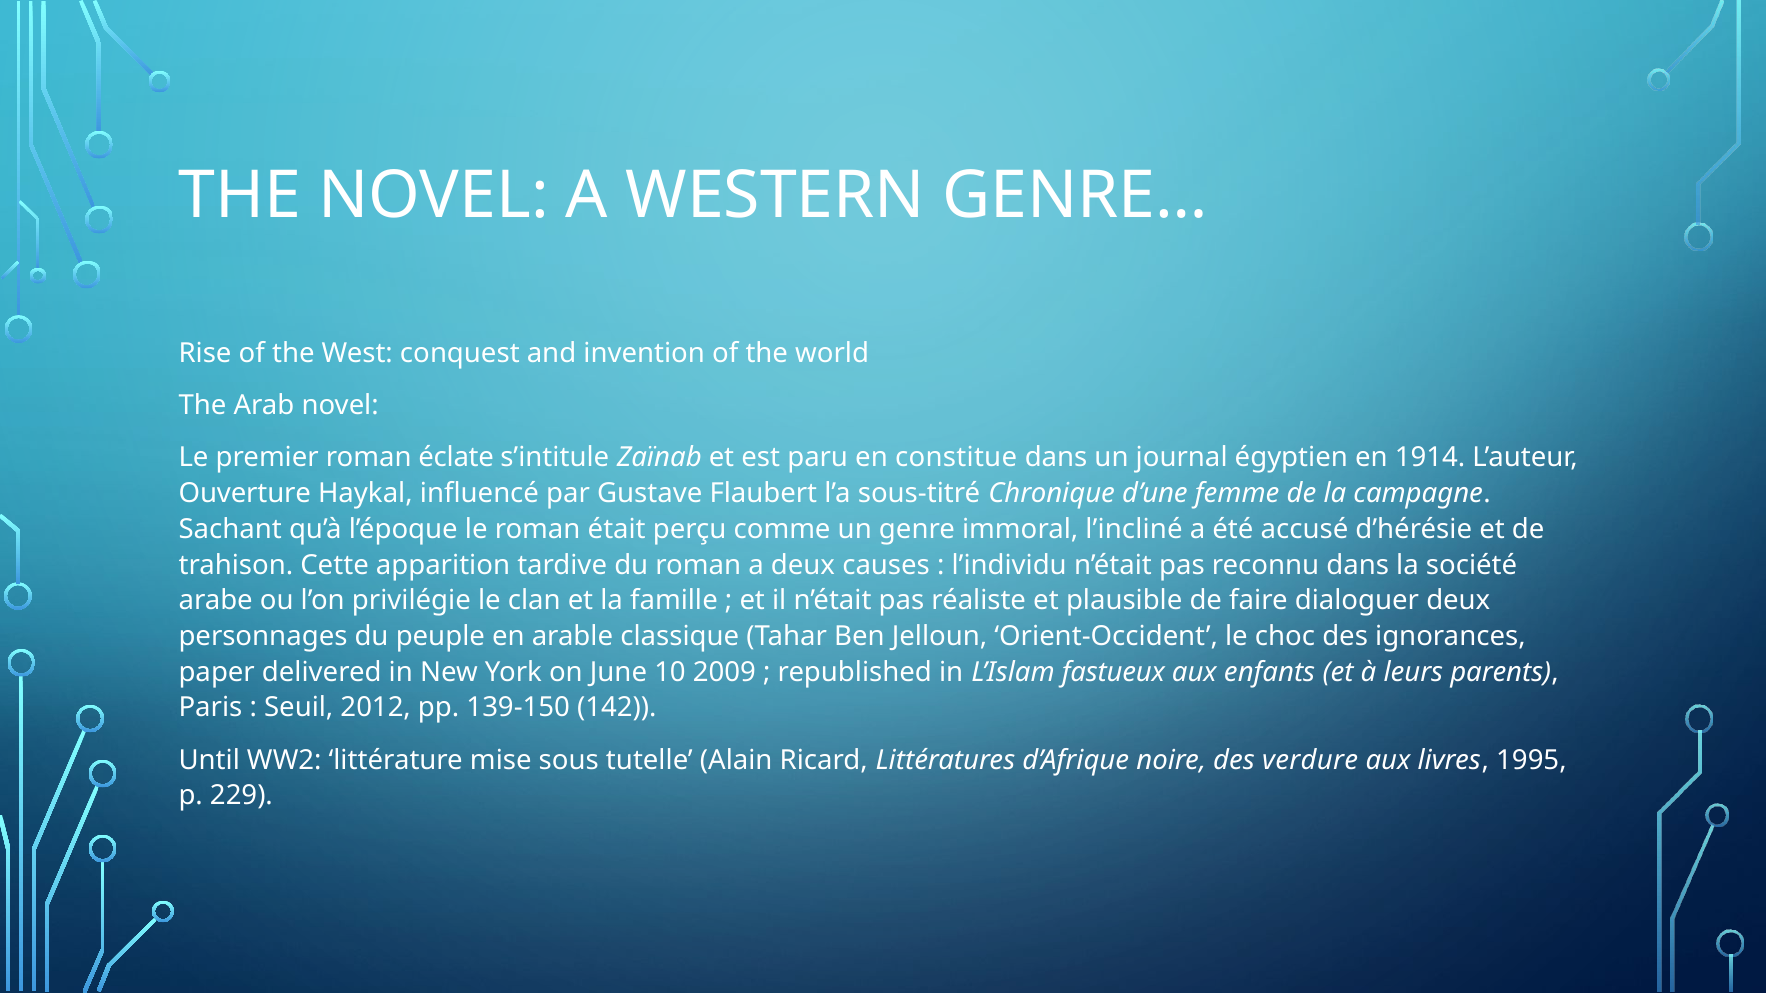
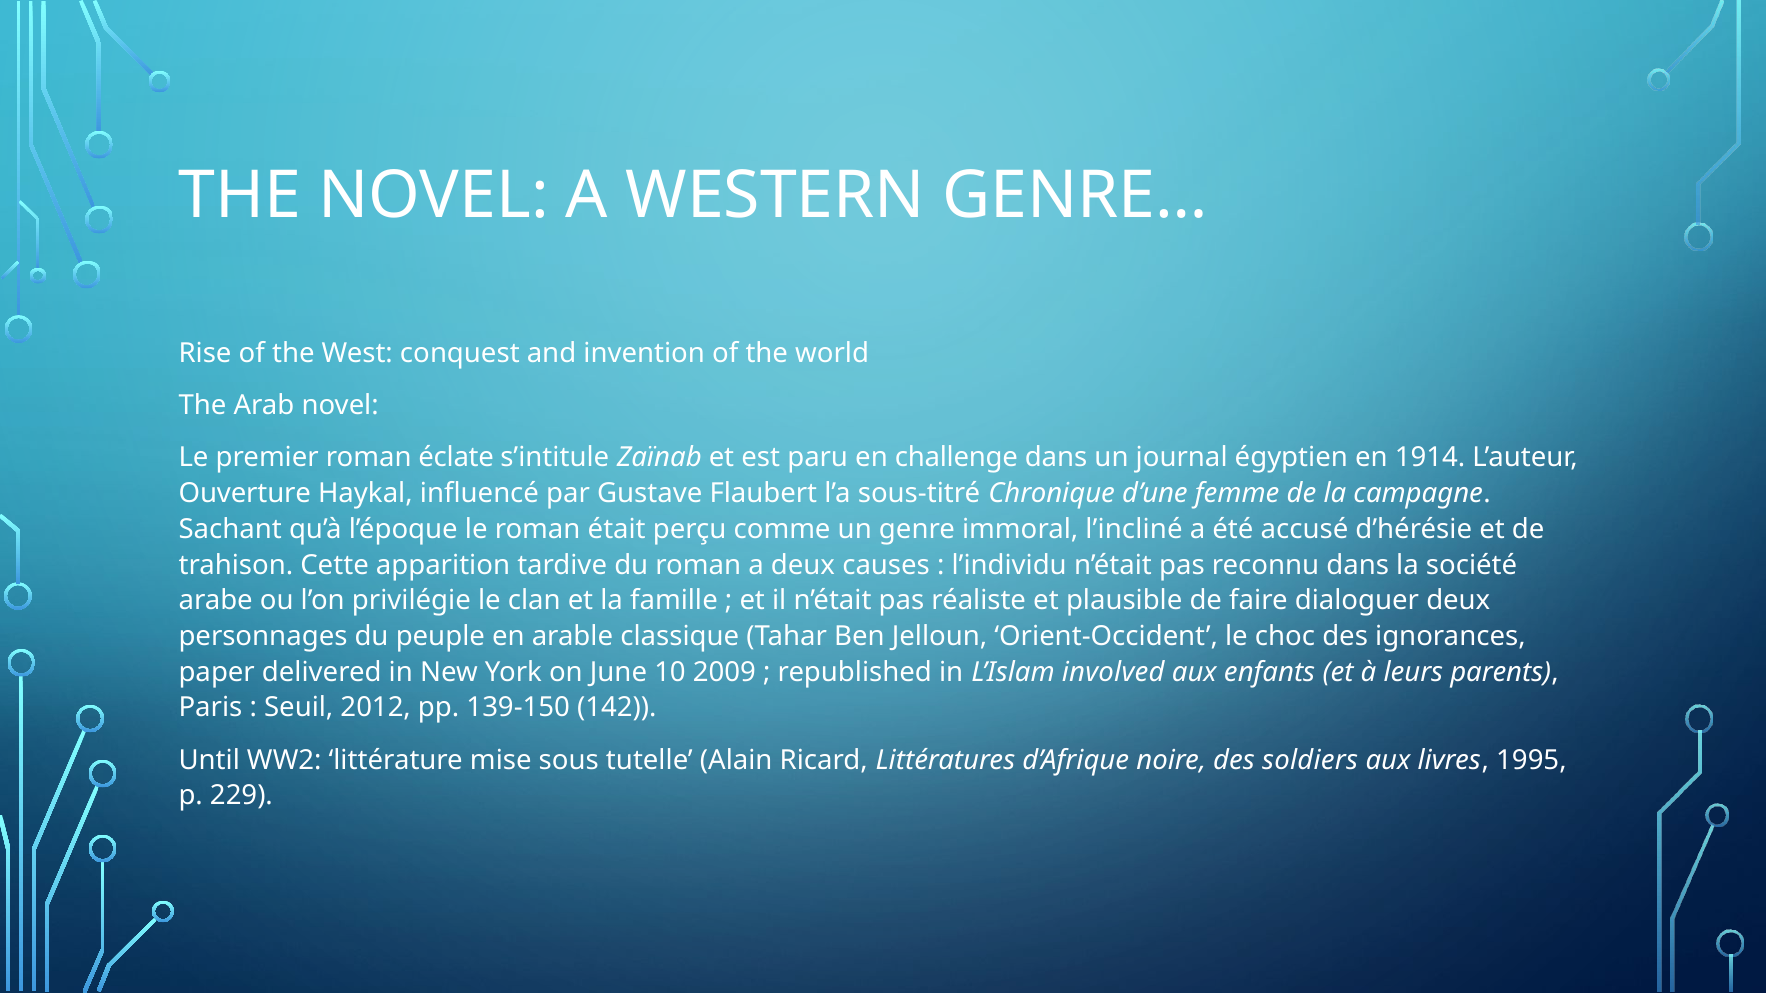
constitue: constitue -> challenge
fastueux: fastueux -> involved
verdure: verdure -> soldiers
